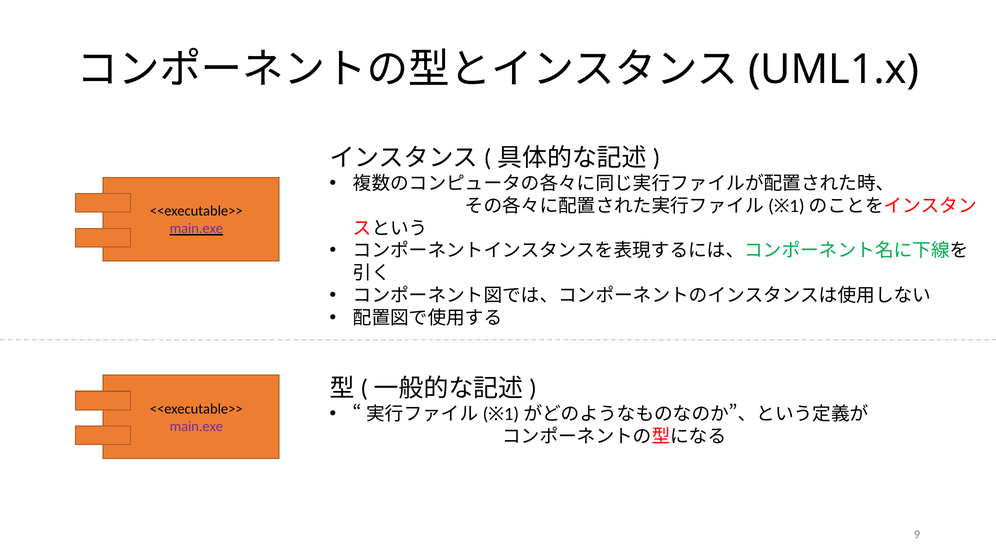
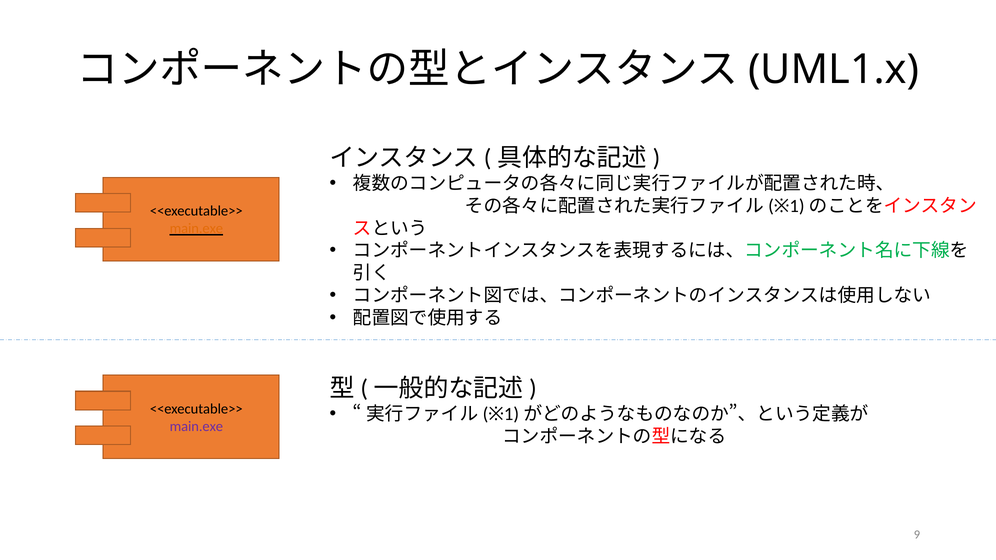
main.exe at (196, 229) colour: purple -> orange
